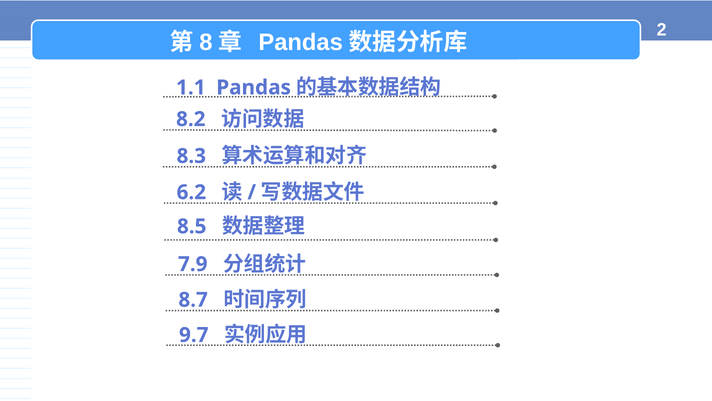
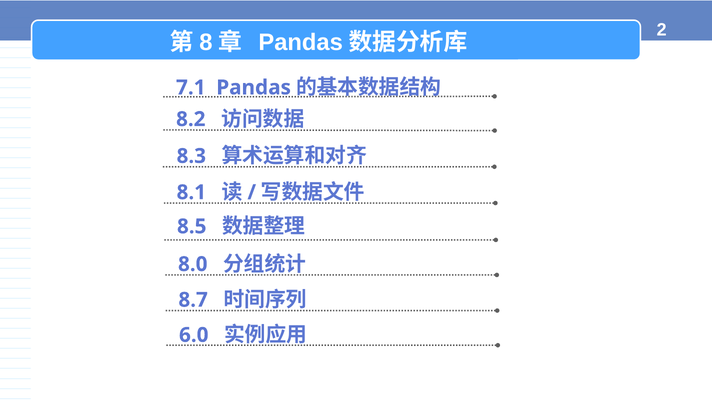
1.1: 1.1 -> 7.1
6.2: 6.2 -> 8.1
7.9: 7.9 -> 8.0
9.7: 9.7 -> 6.0
